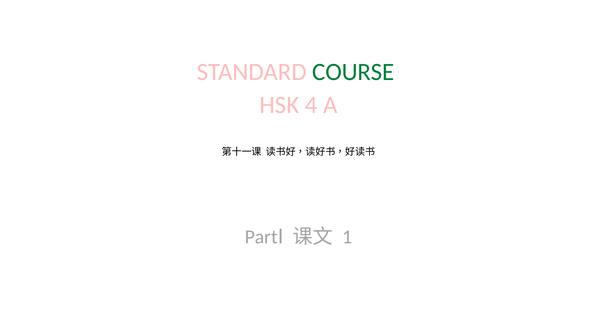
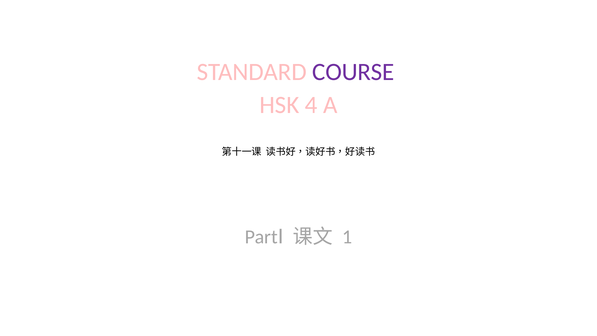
COURSE colour: green -> purple
